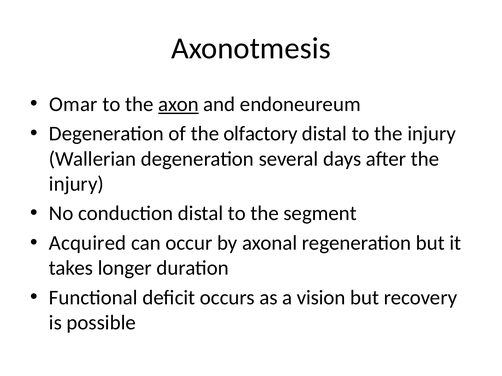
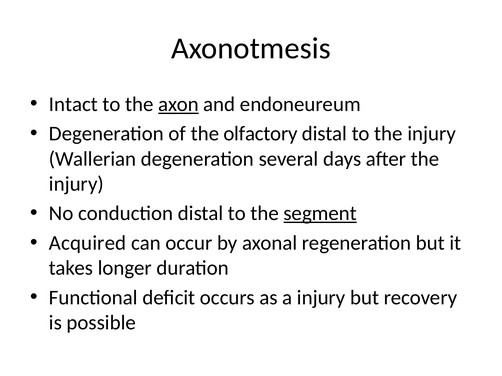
Omar: Omar -> Intact
segment underline: none -> present
a vision: vision -> injury
